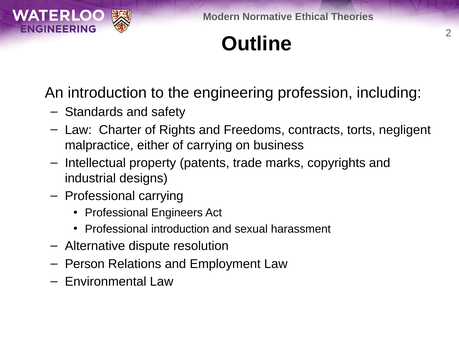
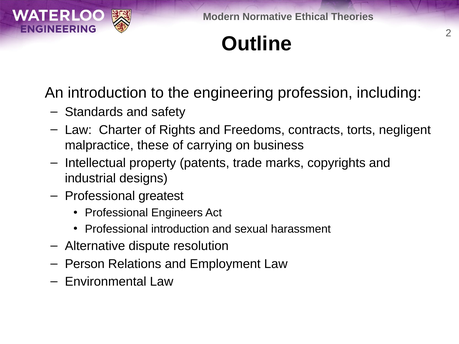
either: either -> these
Professional carrying: carrying -> greatest
